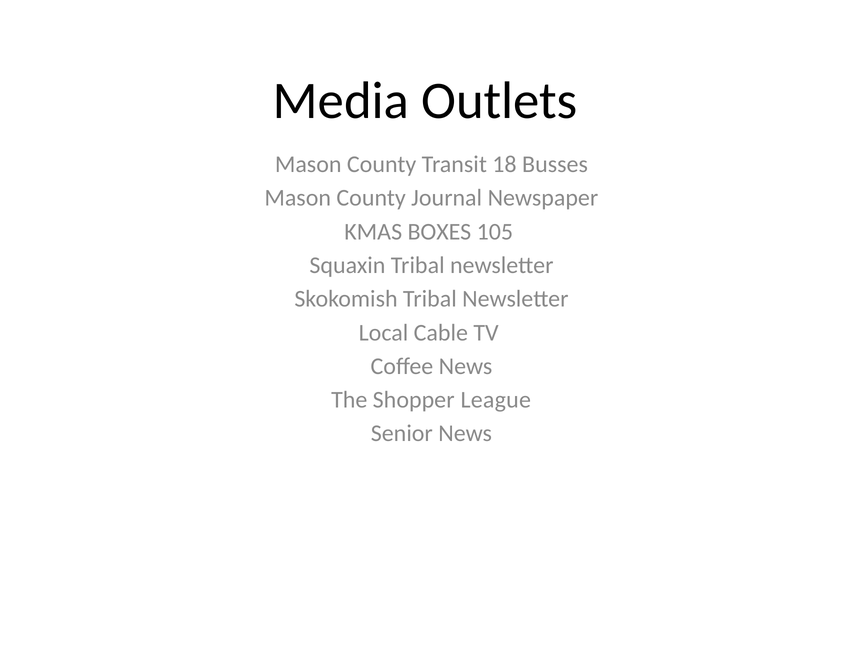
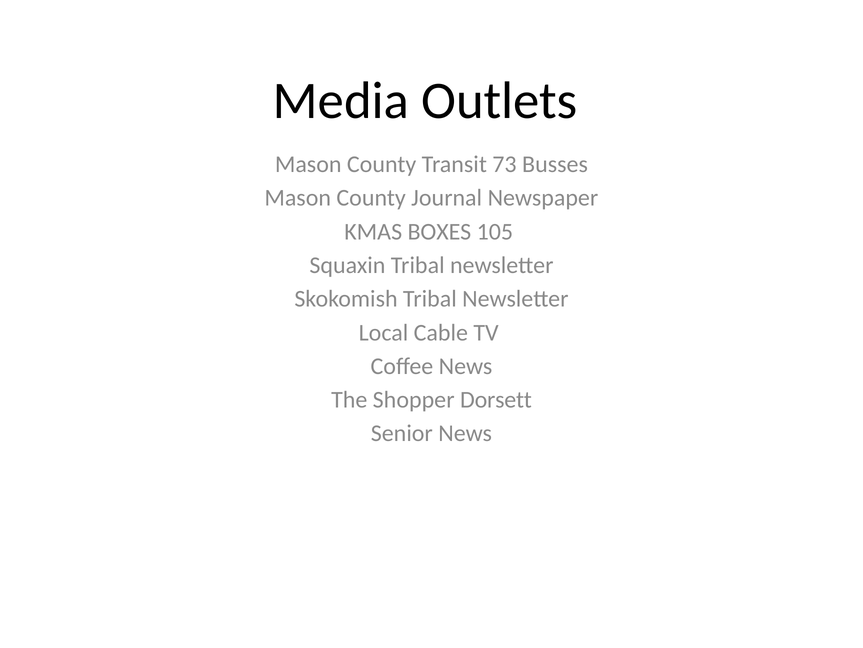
18: 18 -> 73
League: League -> Dorsett
